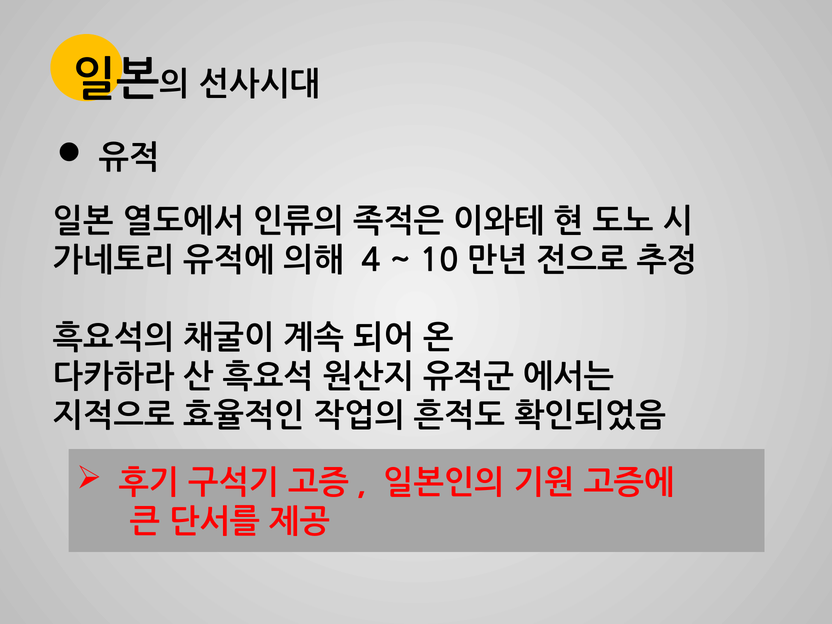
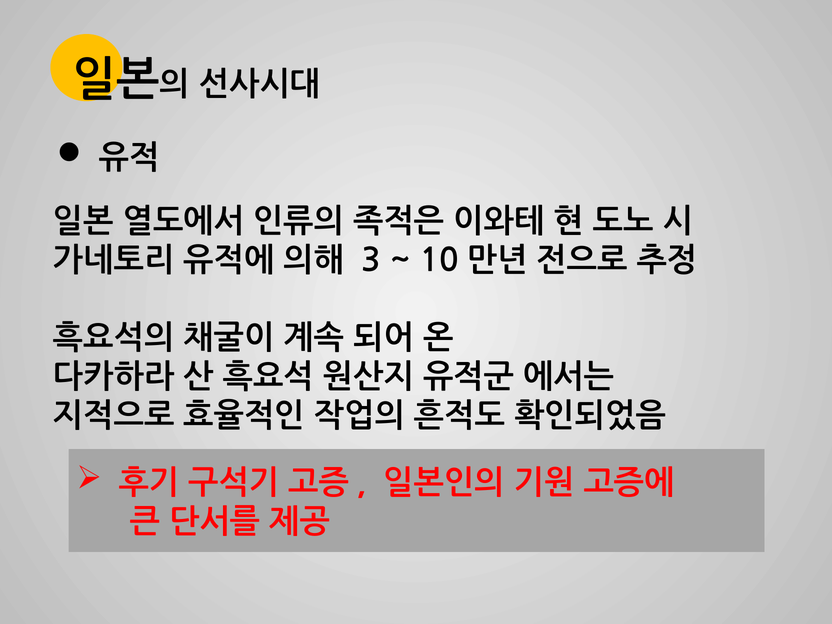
4: 4 -> 3
